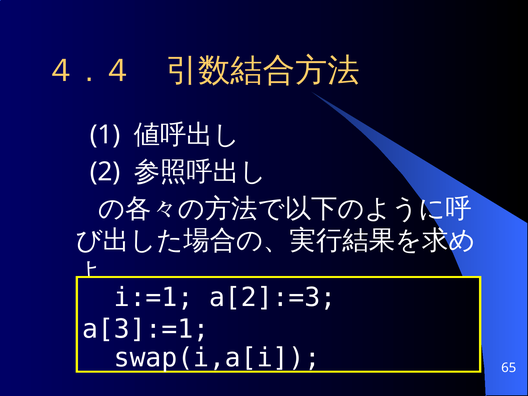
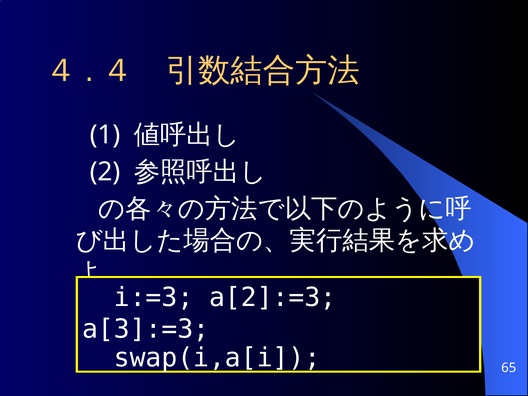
i:=1: i:=1 -> i:=3
a[3]:=1: a[3]:=1 -> a[3]:=3
